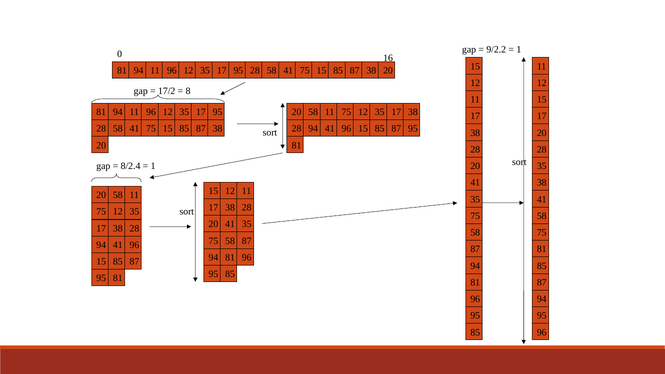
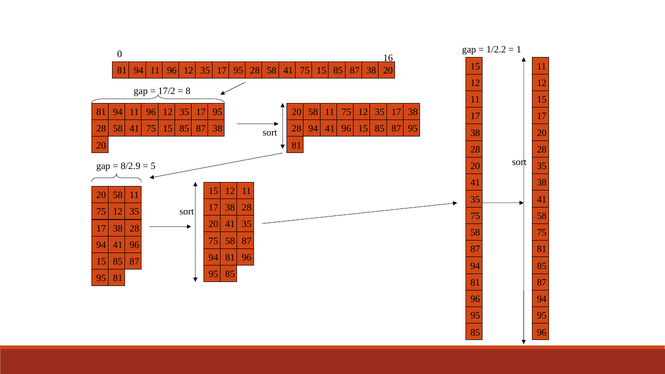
9/2.2: 9/2.2 -> 1/2.2
8/2.4: 8/2.4 -> 8/2.9
1 at (153, 166): 1 -> 5
